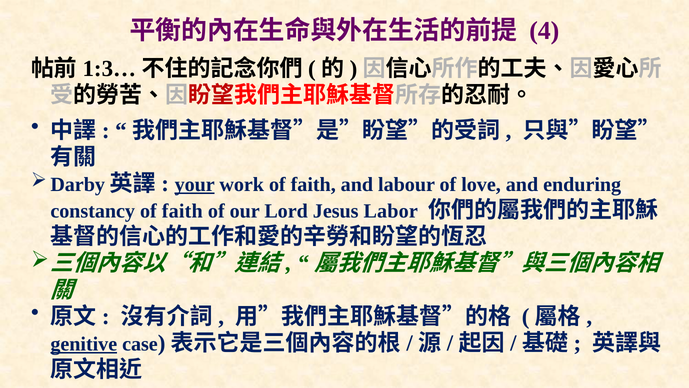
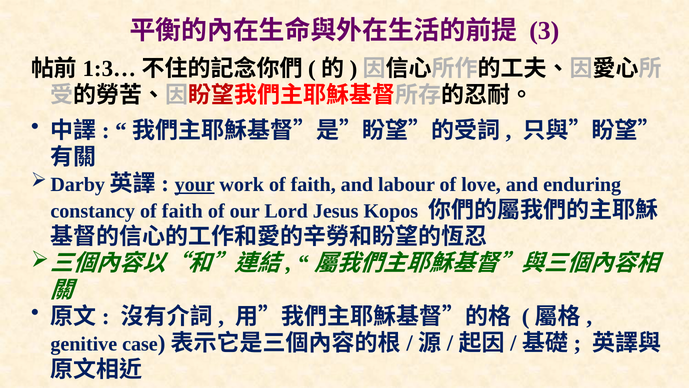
4: 4 -> 3
Labor: Labor -> Kopos
genitive underline: present -> none
